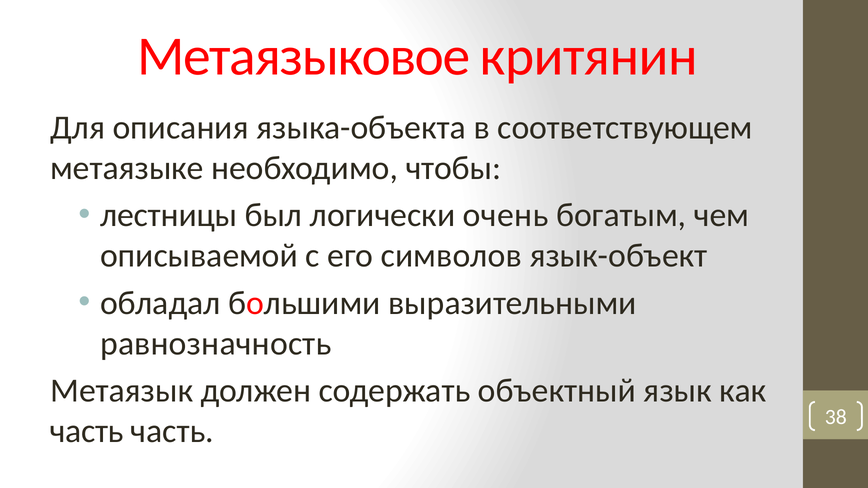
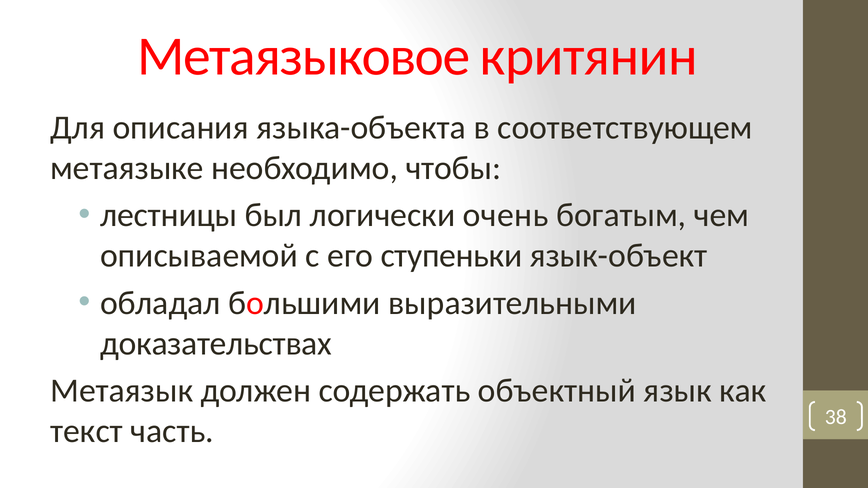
символов: символов -> ступеньки
равнозначность: равнозначность -> доказательствах
часть at (87, 432): часть -> текст
